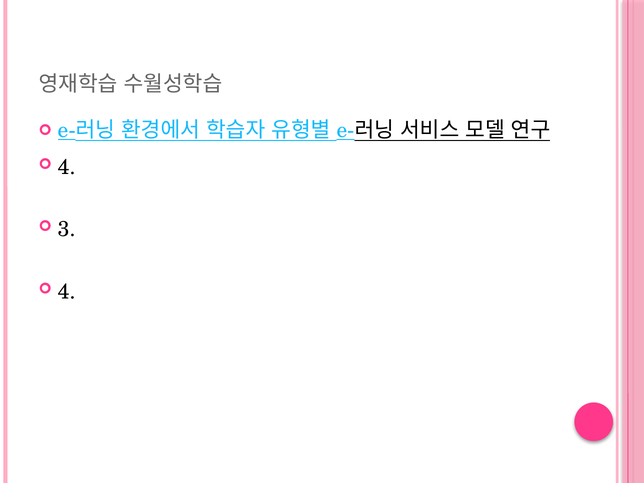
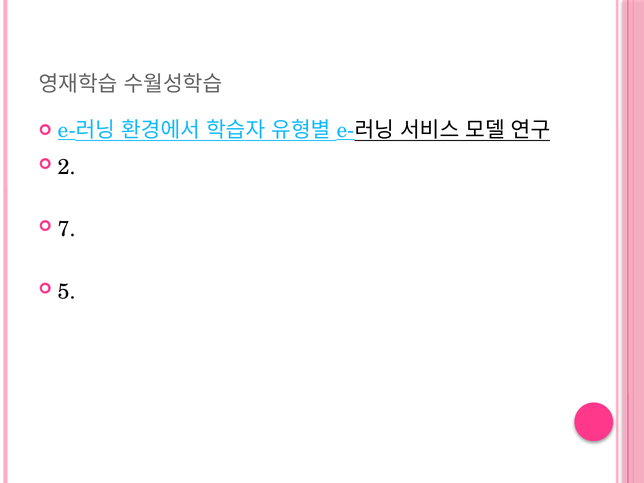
4 at (67, 167): 4 -> 2
3: 3 -> 7
4 at (67, 292): 4 -> 5
